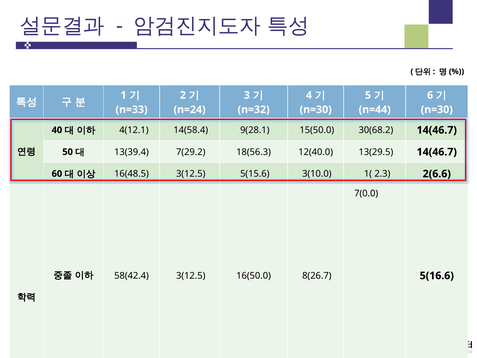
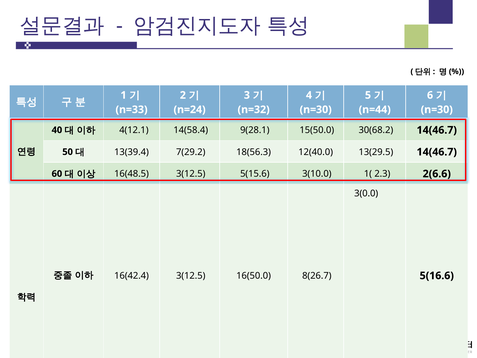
7(0.0: 7(0.0 -> 3(0.0
58(42.4: 58(42.4 -> 16(42.4
